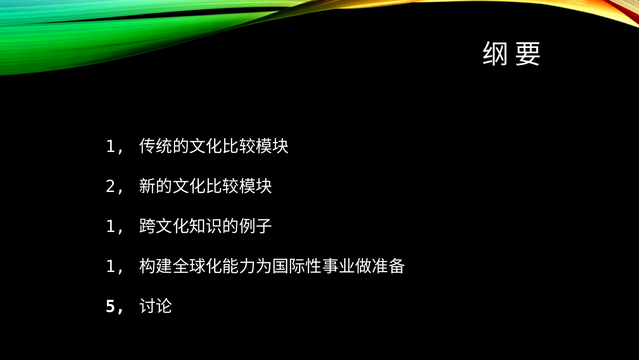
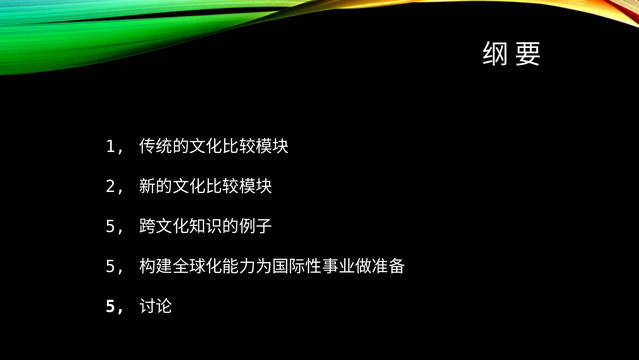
1 at (115, 226): 1 -> 5
1 at (115, 266): 1 -> 5
